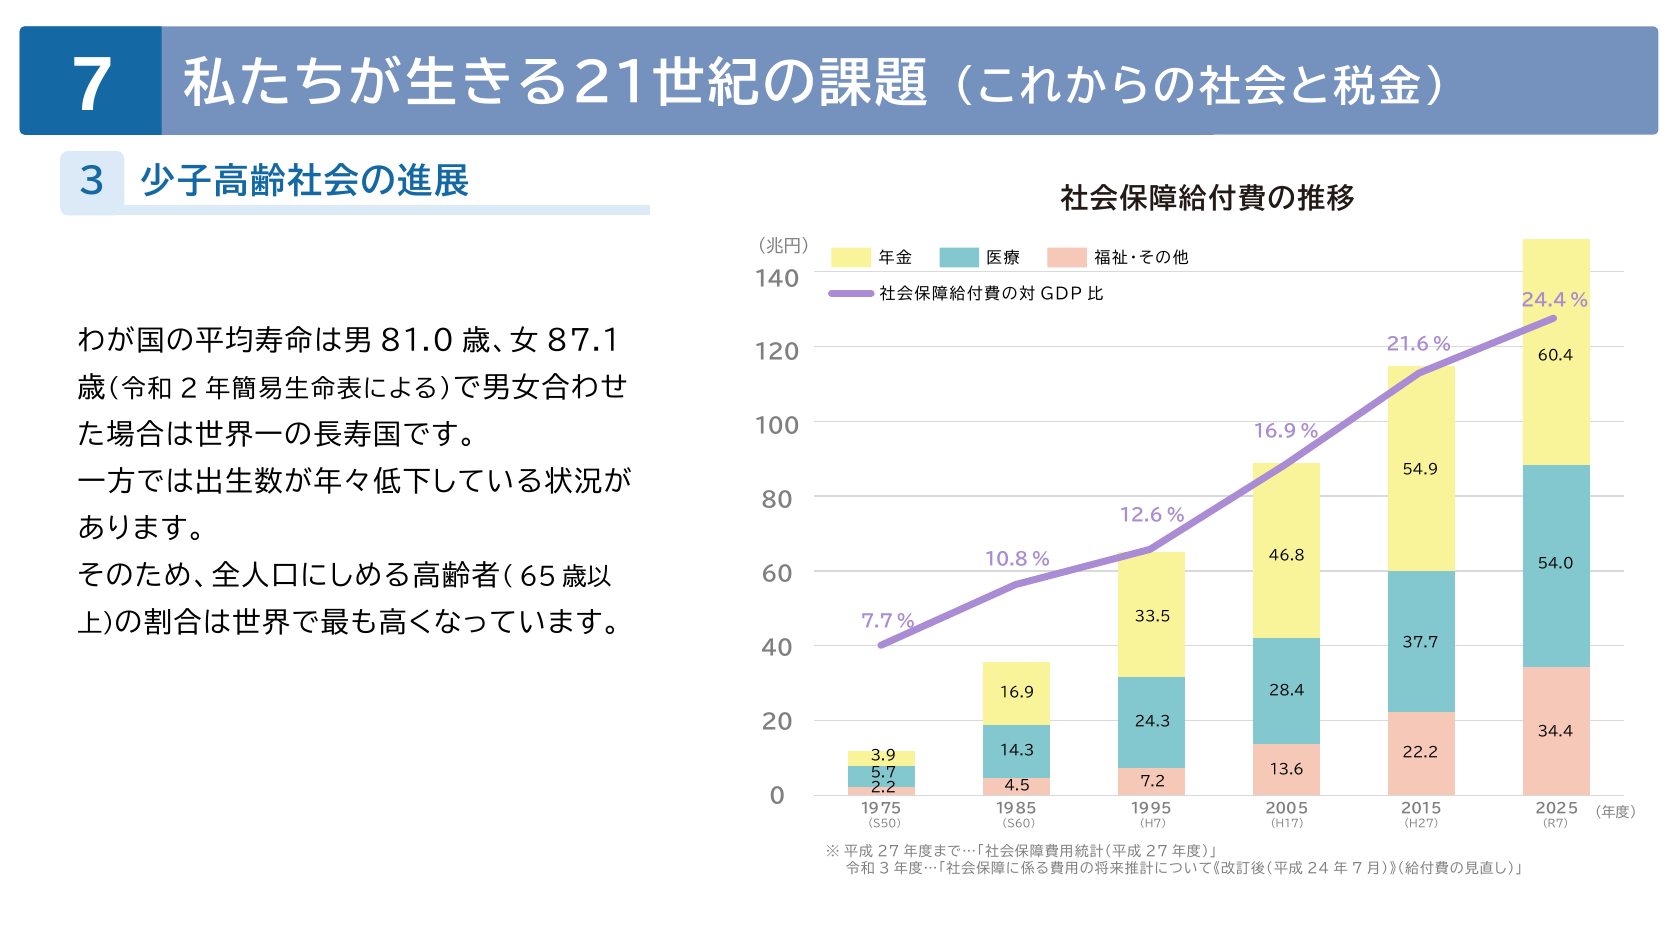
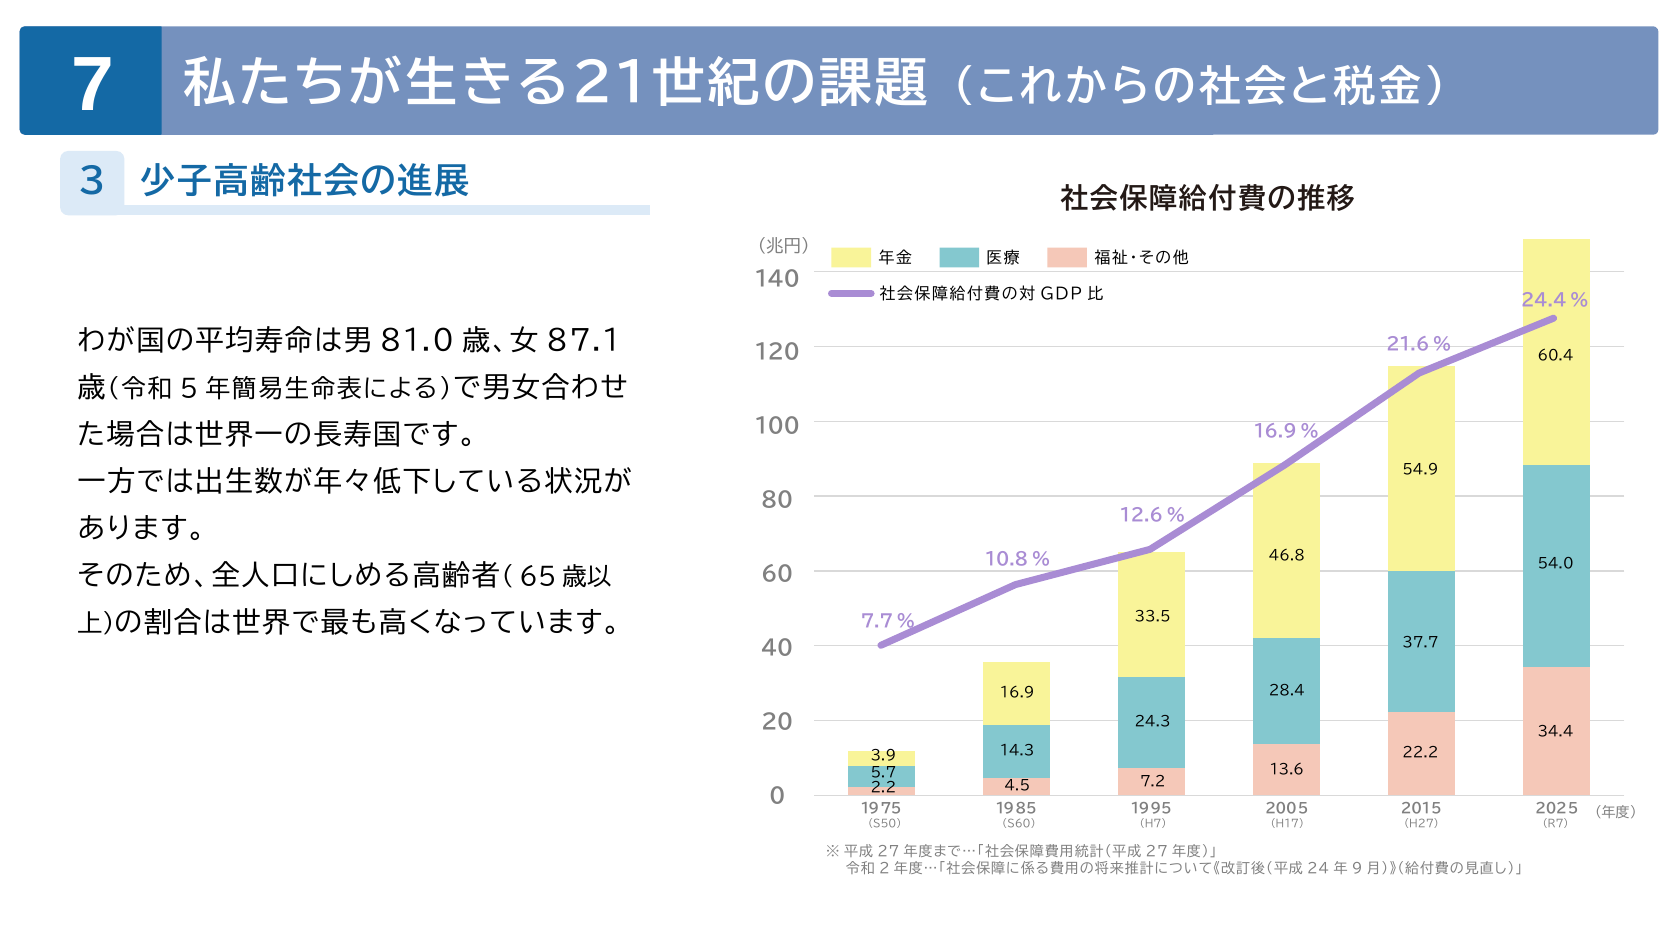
2: 2 -> 5
3 at (884, 869): 3 -> 2
7 at (1357, 869): 7 -> 9
